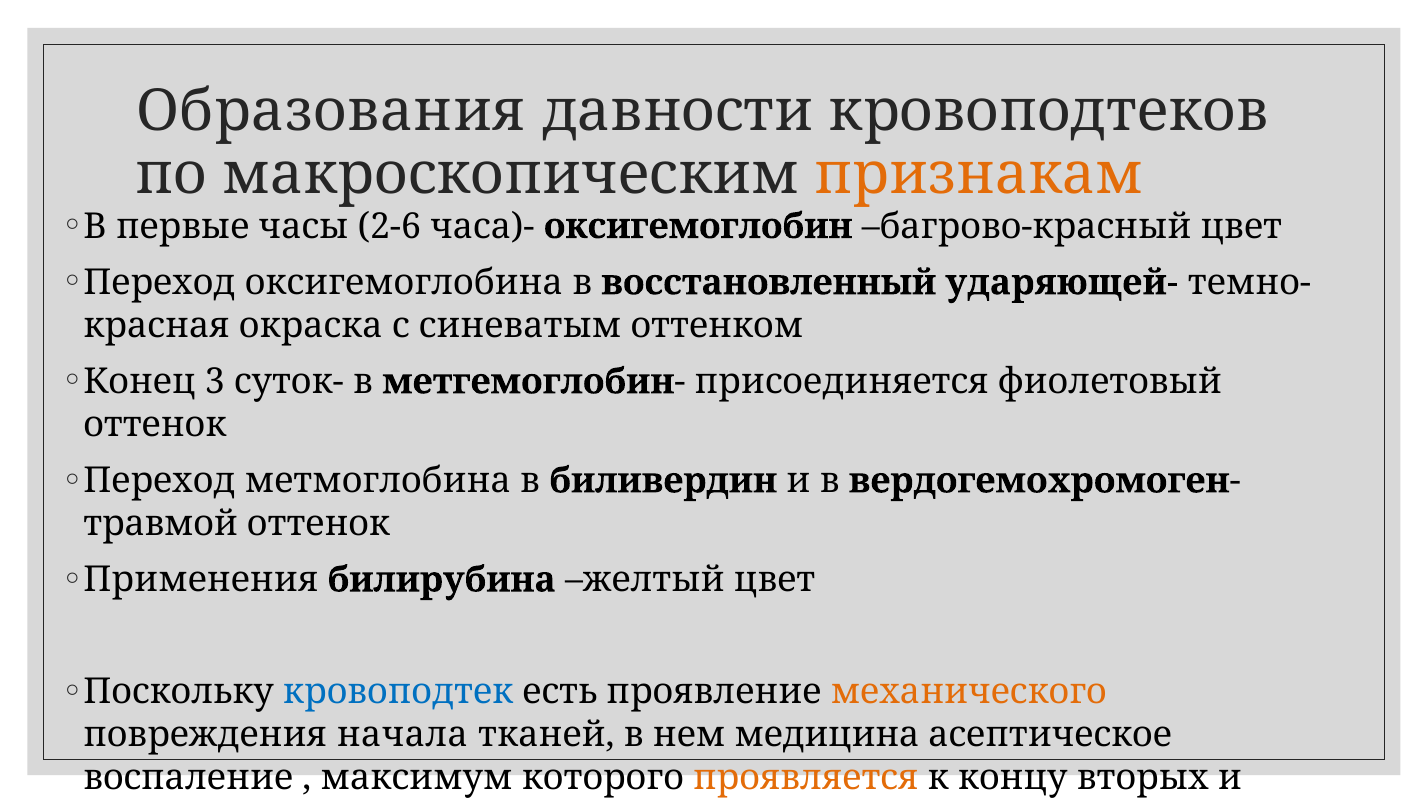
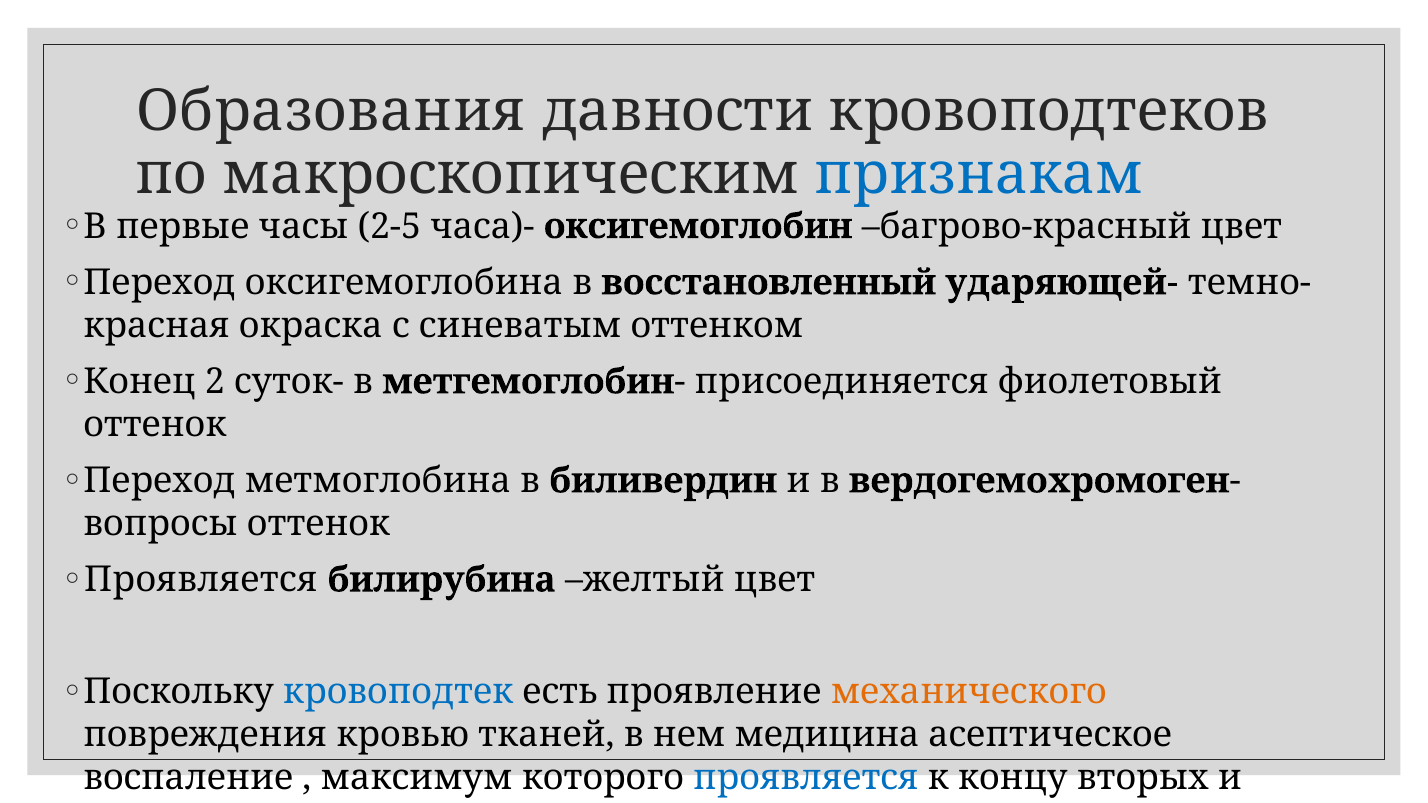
признакам colour: orange -> blue
2-6: 2-6 -> 2-5
3: 3 -> 2
травмой: травмой -> вопросы
Применения at (201, 580): Применения -> Проявляется
начала: начала -> кровью
проявляется at (806, 778) colour: orange -> blue
